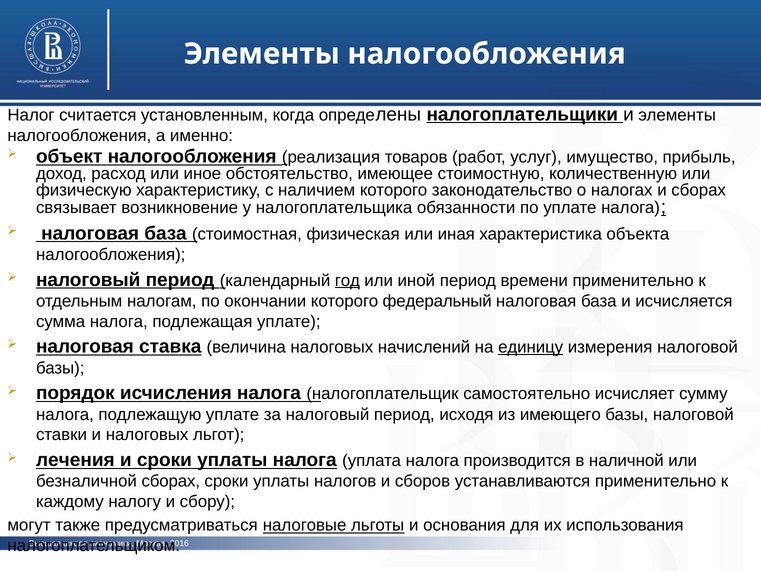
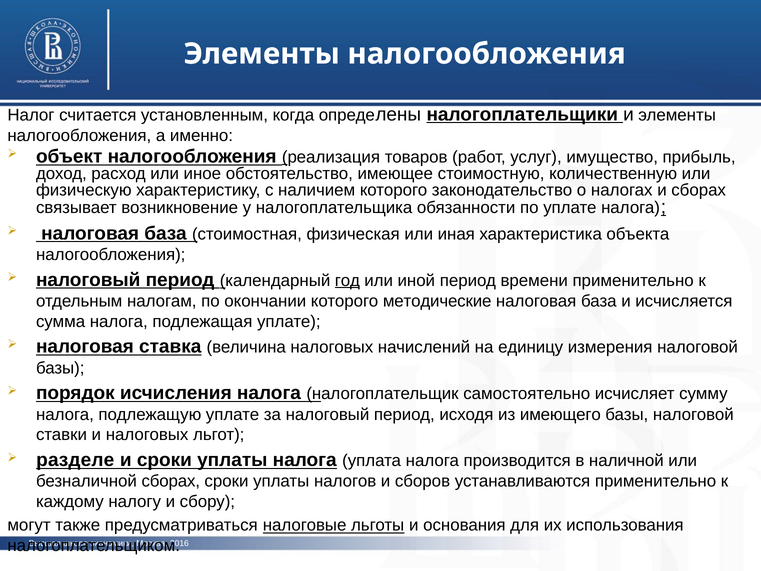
федеральный: федеральный -> методические
единицу underline: present -> none
лечения: лечения -> разделе
